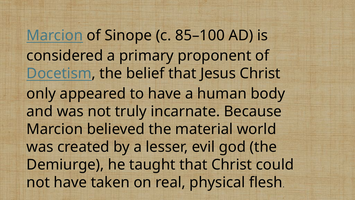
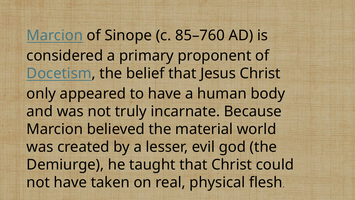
85–100: 85–100 -> 85–760
